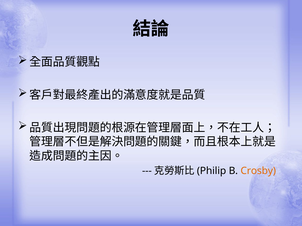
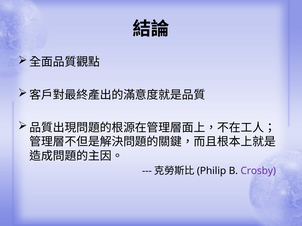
Crosby colour: orange -> purple
